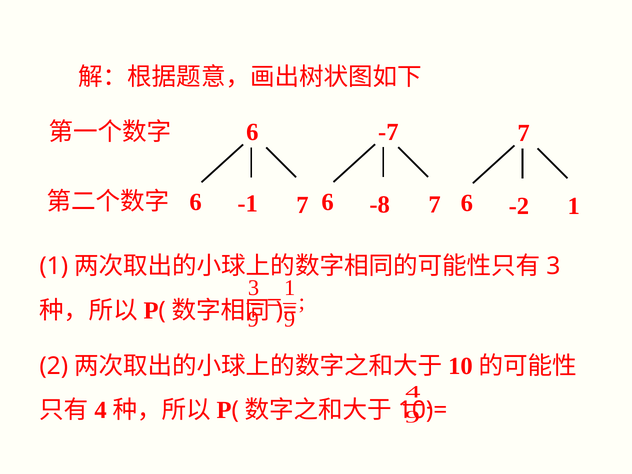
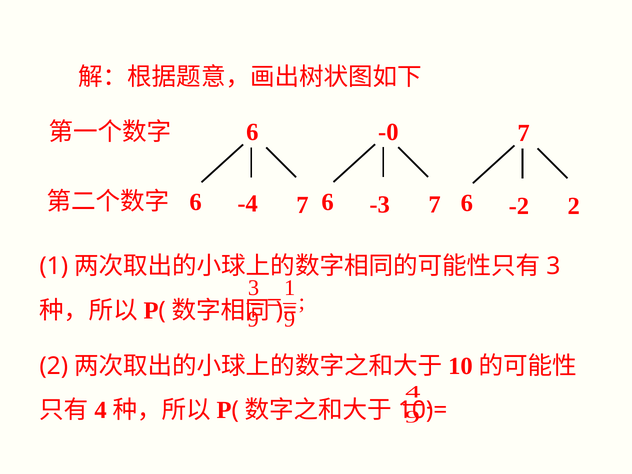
-7: -7 -> -0
-8: -8 -> -3
-1: -1 -> -4
-2 1: 1 -> 2
